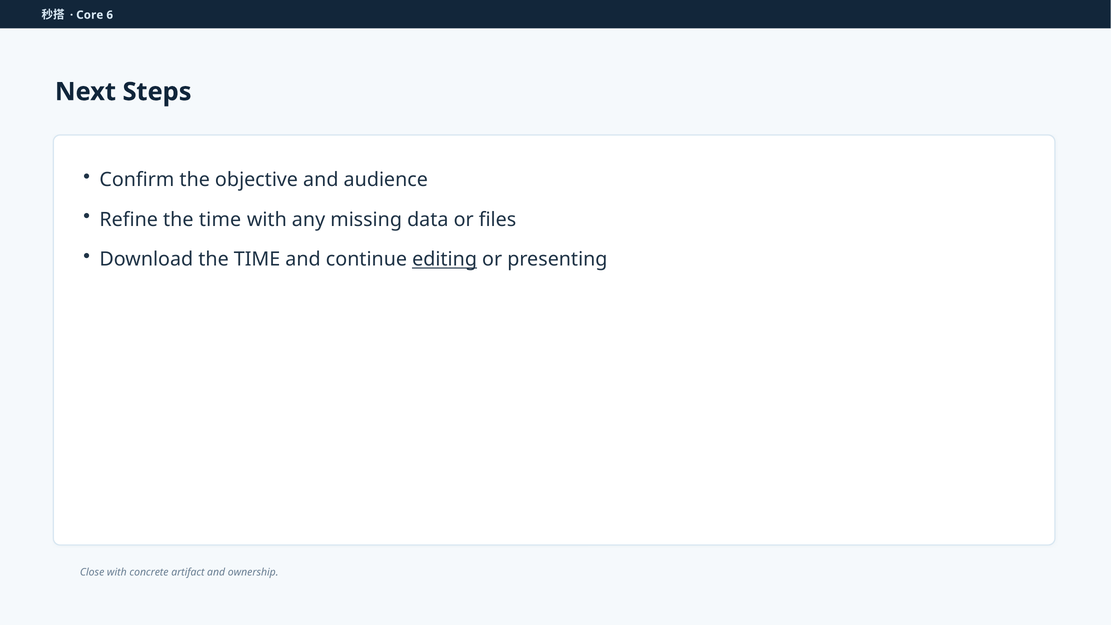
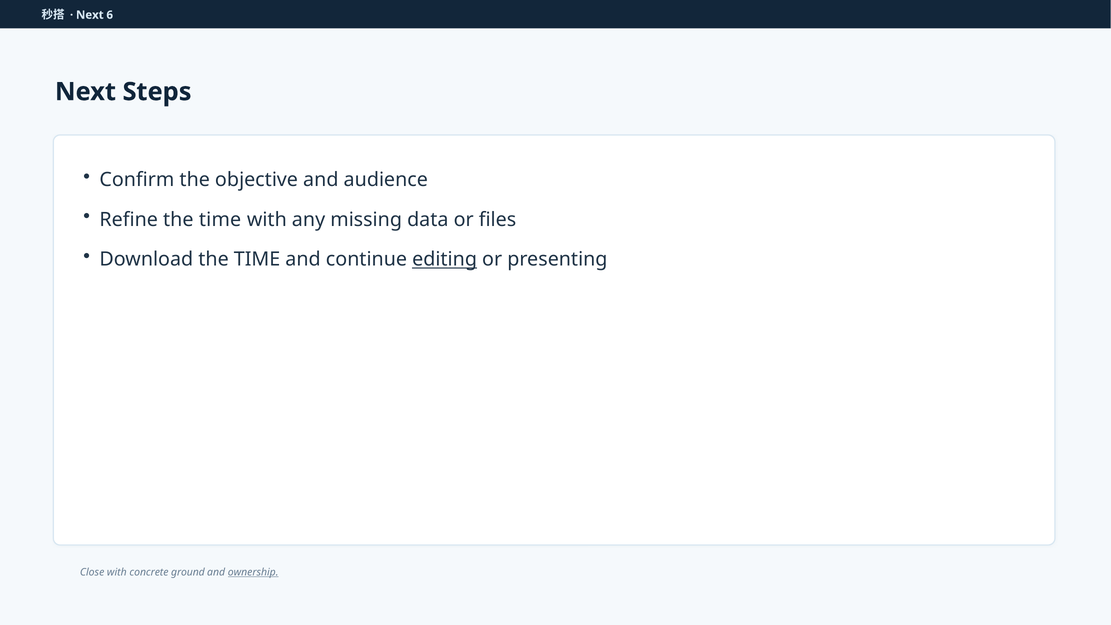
Core at (90, 15): Core -> Next
artifact: artifact -> ground
ownership underline: none -> present
